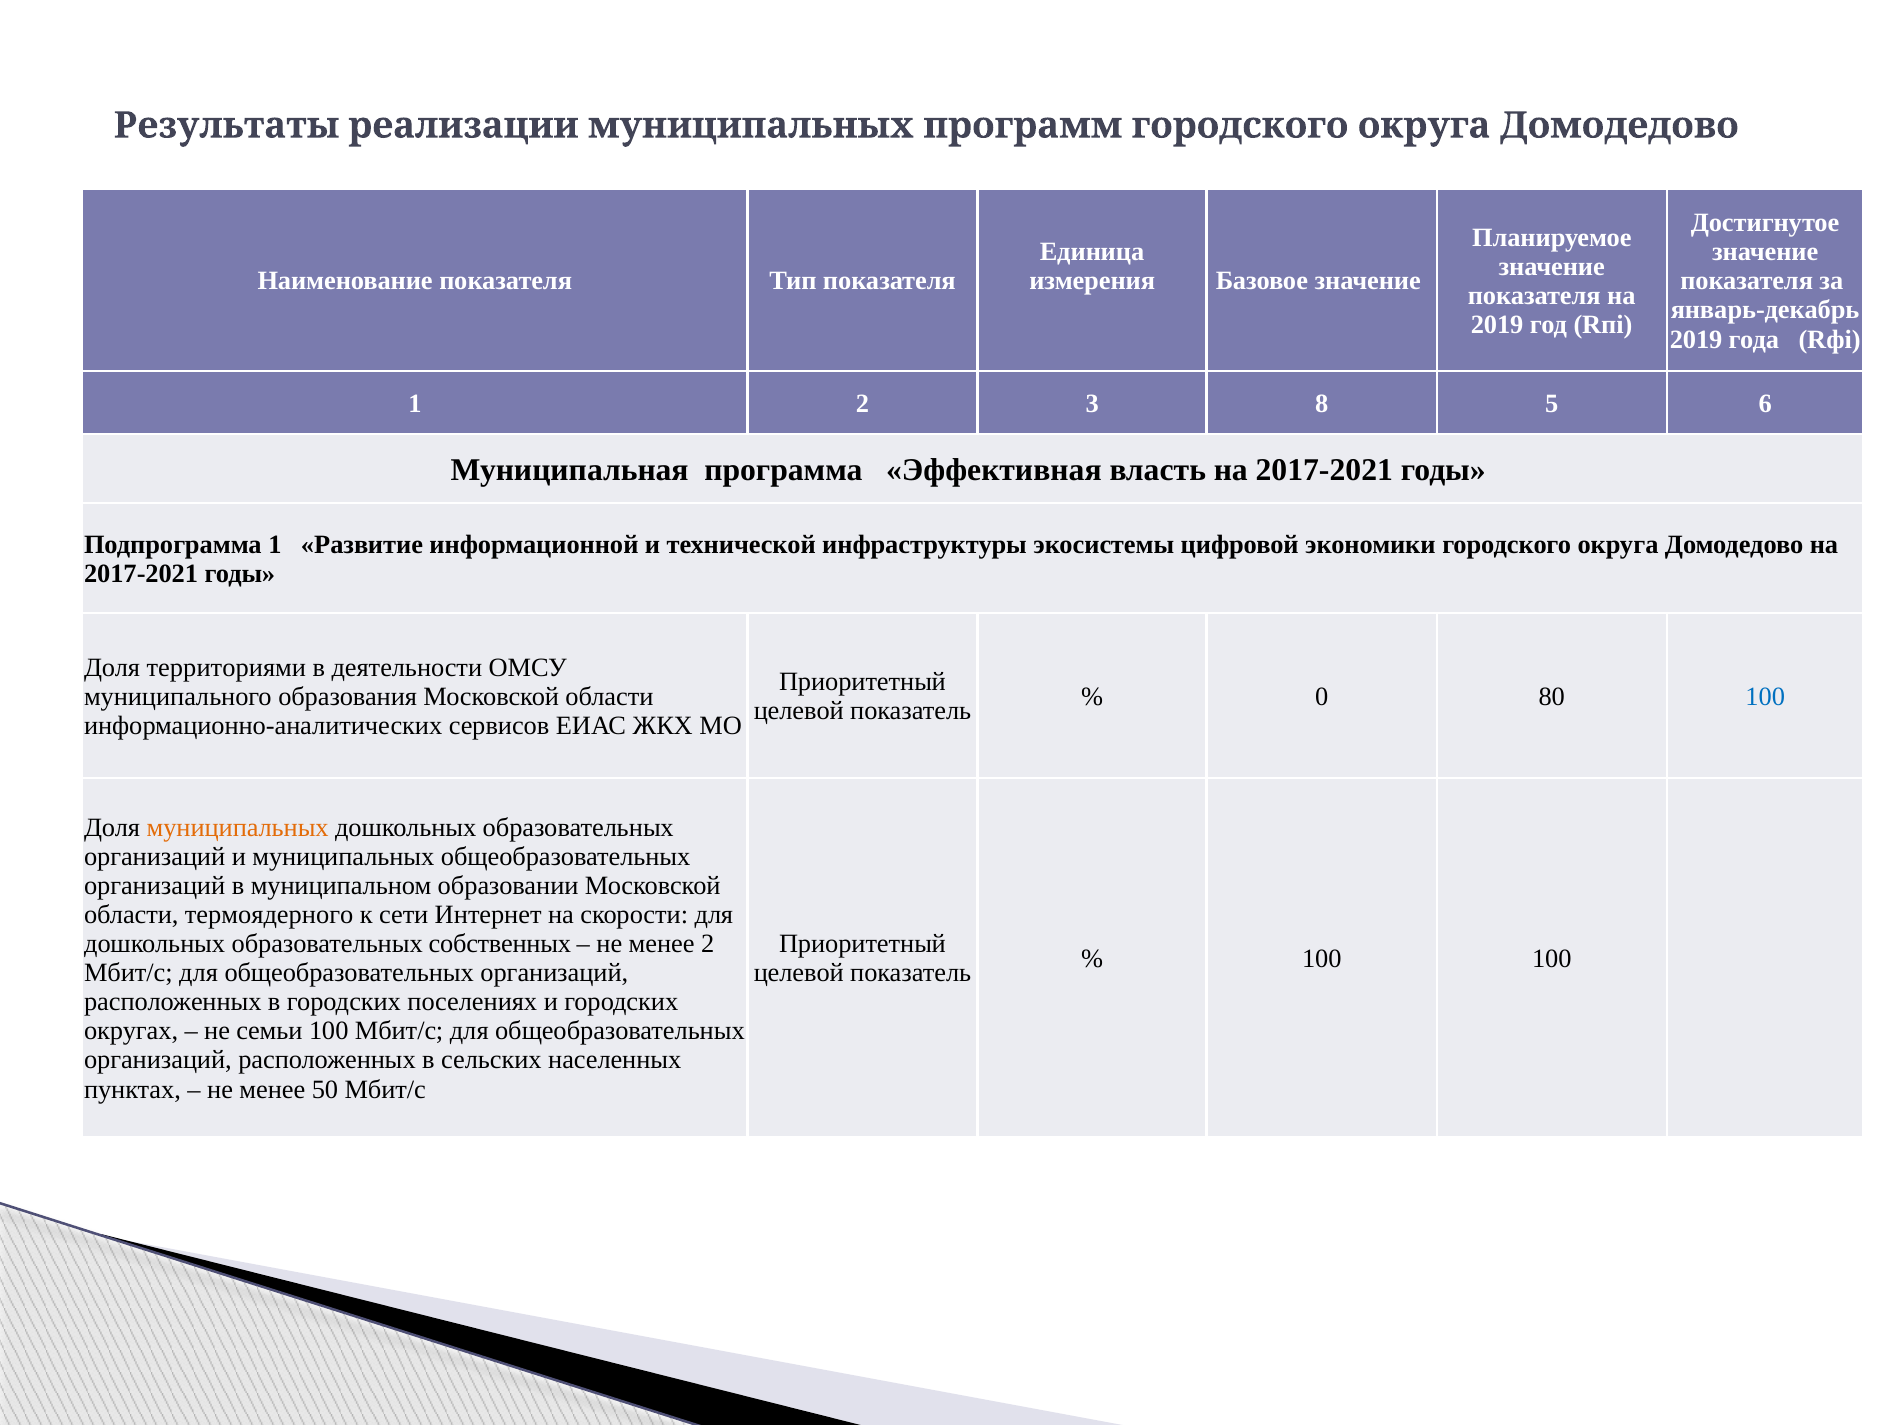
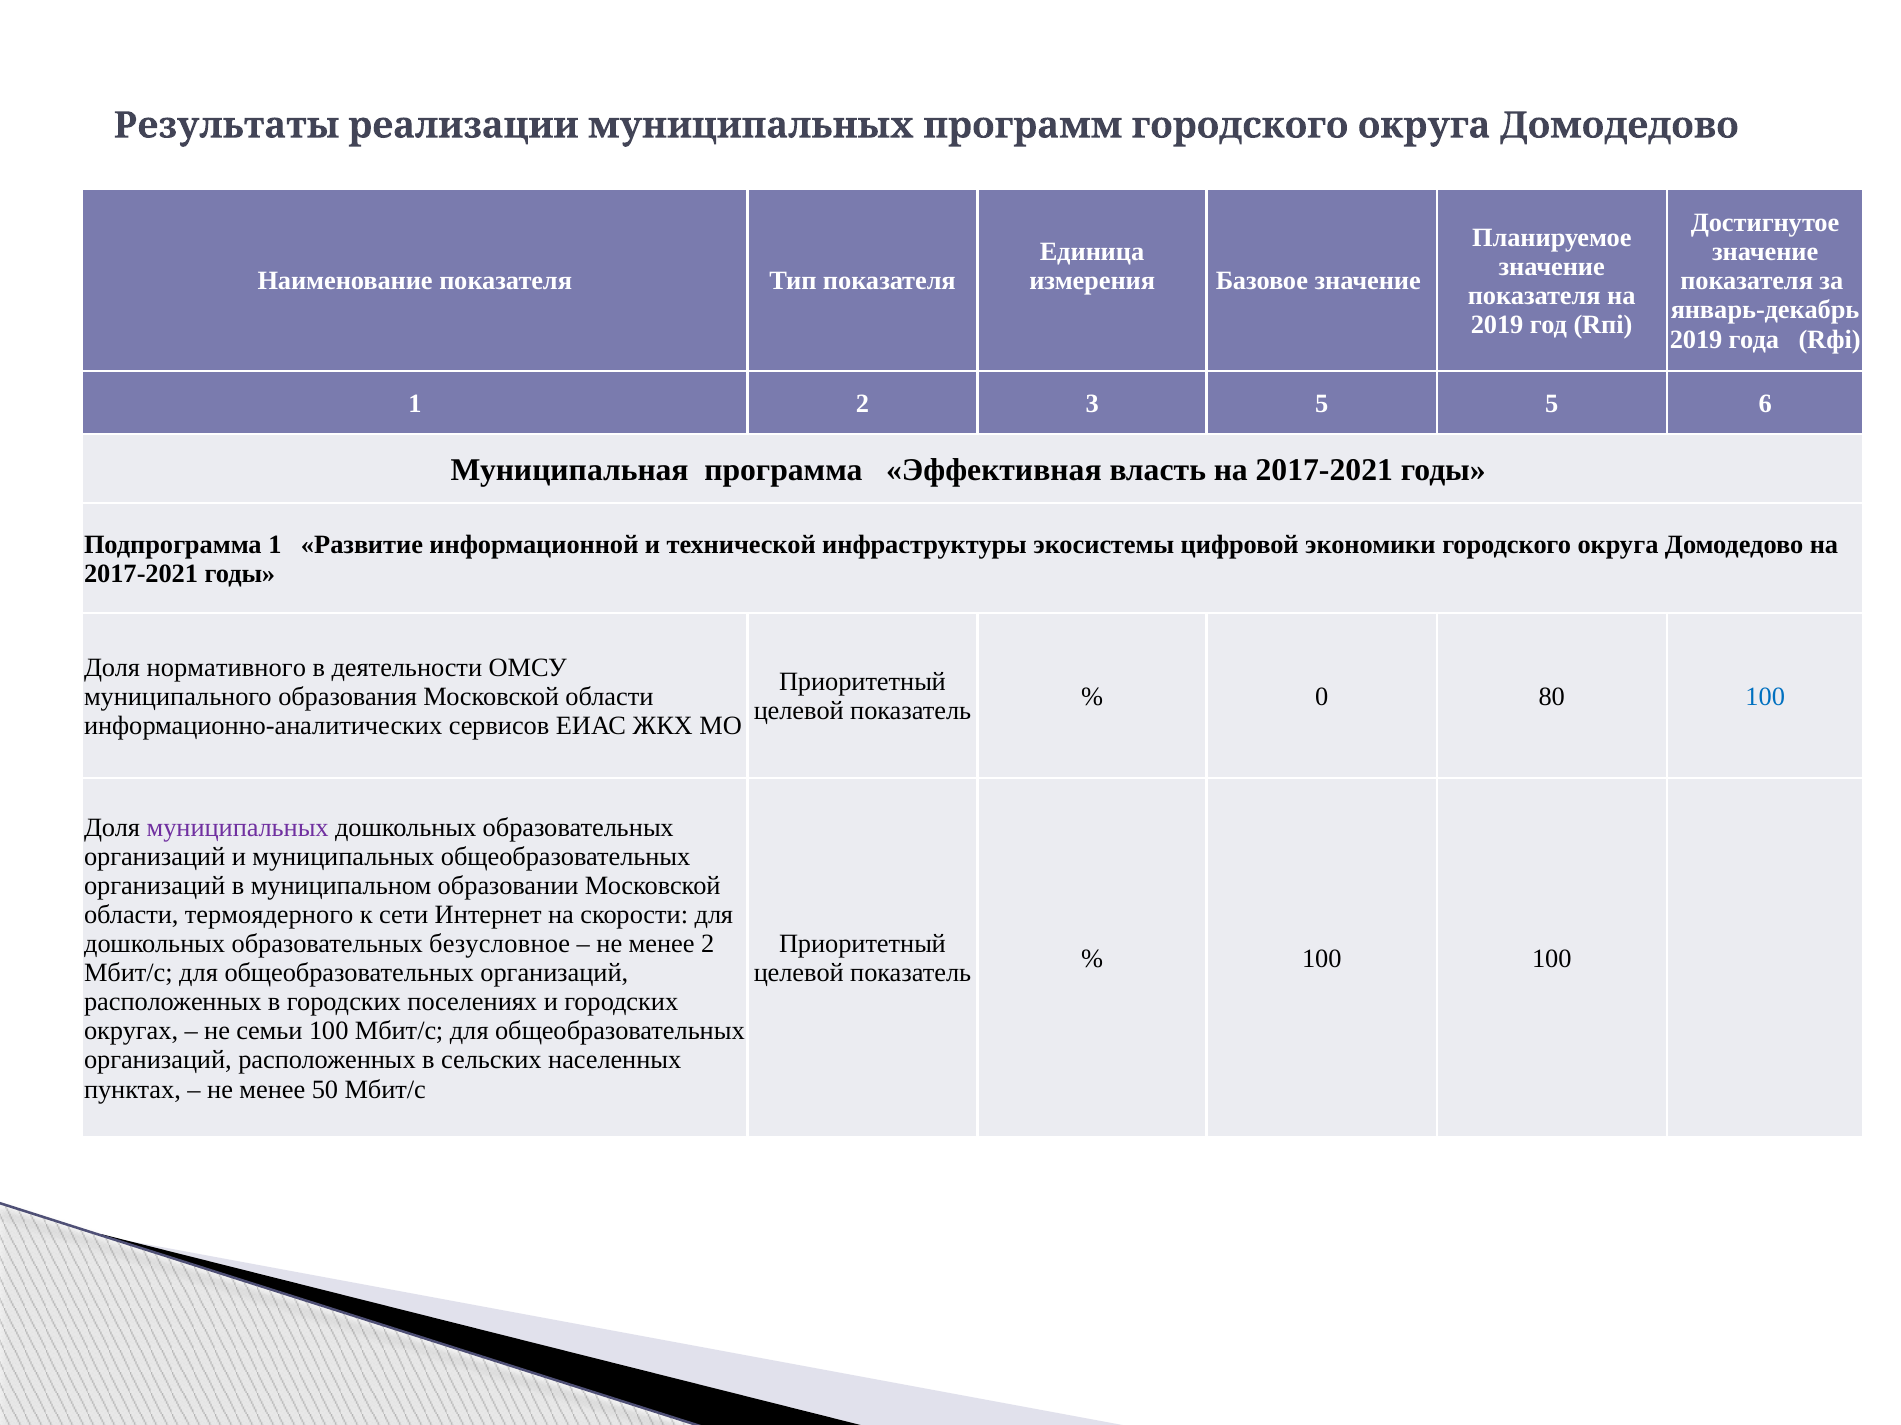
3 8: 8 -> 5
территориями: территориями -> нормативного
муниципальных at (238, 828) colour: orange -> purple
собственных: собственных -> безусловное
